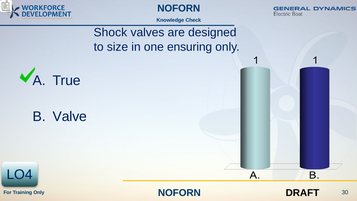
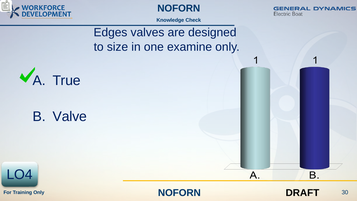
Shock: Shock -> Edges
ensuring: ensuring -> examine
